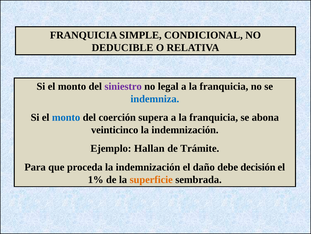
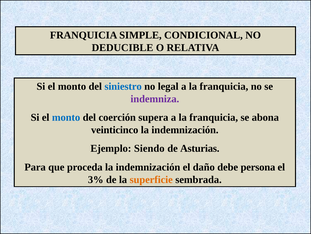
siniestro colour: purple -> blue
indemniza colour: blue -> purple
Hallan: Hallan -> Siendo
Trámite: Trámite -> Asturias
decisión: decisión -> persona
1%: 1% -> 3%
